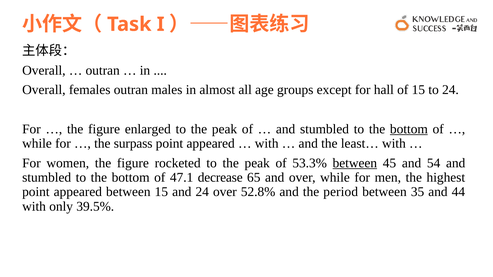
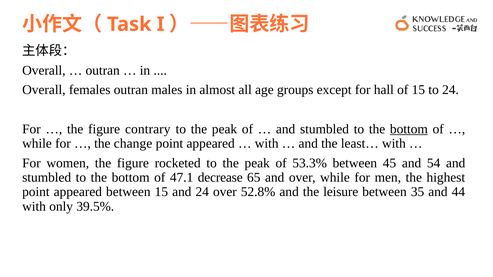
enlarged: enlarged -> contrary
surpass: surpass -> change
between at (355, 163) underline: present -> none
period: period -> leisure
